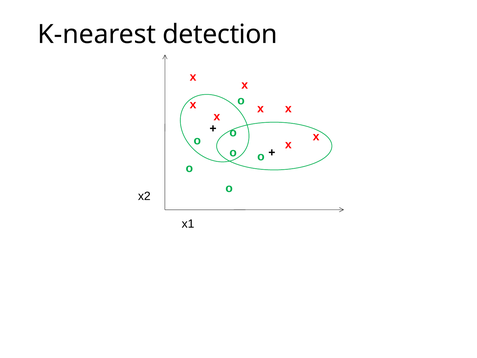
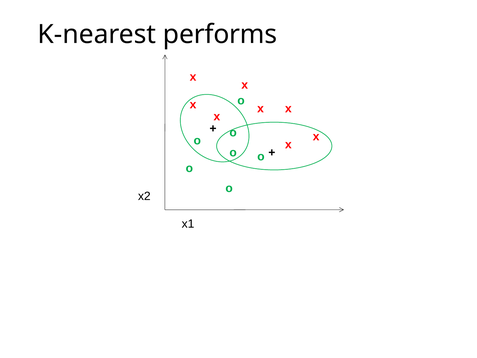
detection: detection -> performs
